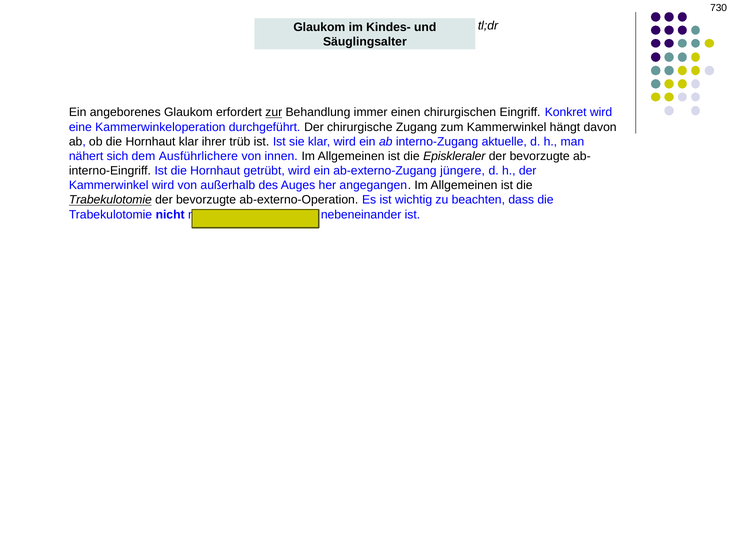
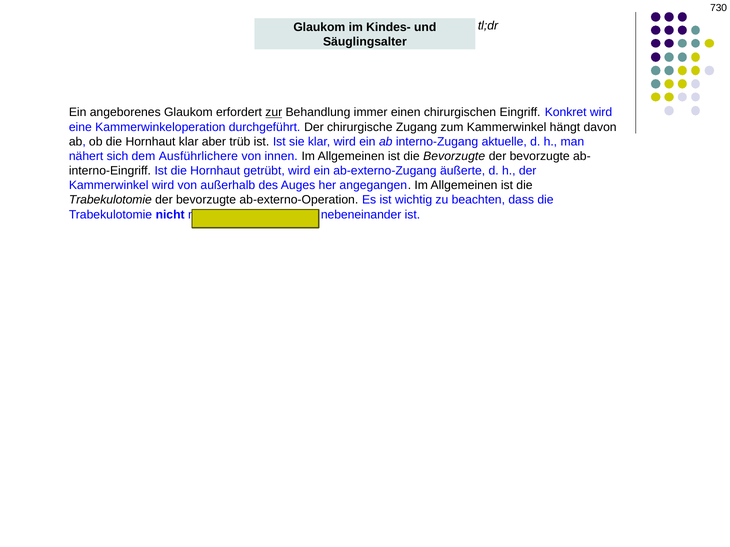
ihrer: ihrer -> aber
die Episkleraler: Episkleraler -> Bevorzugte
jüngere: jüngere -> äußerte
Trabekulotomie at (110, 200) underline: present -> none
